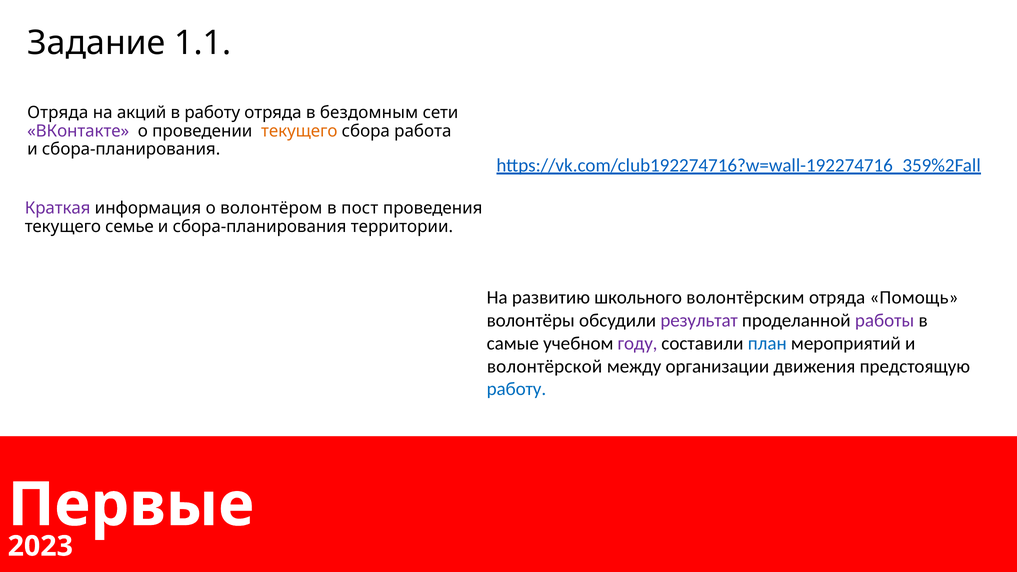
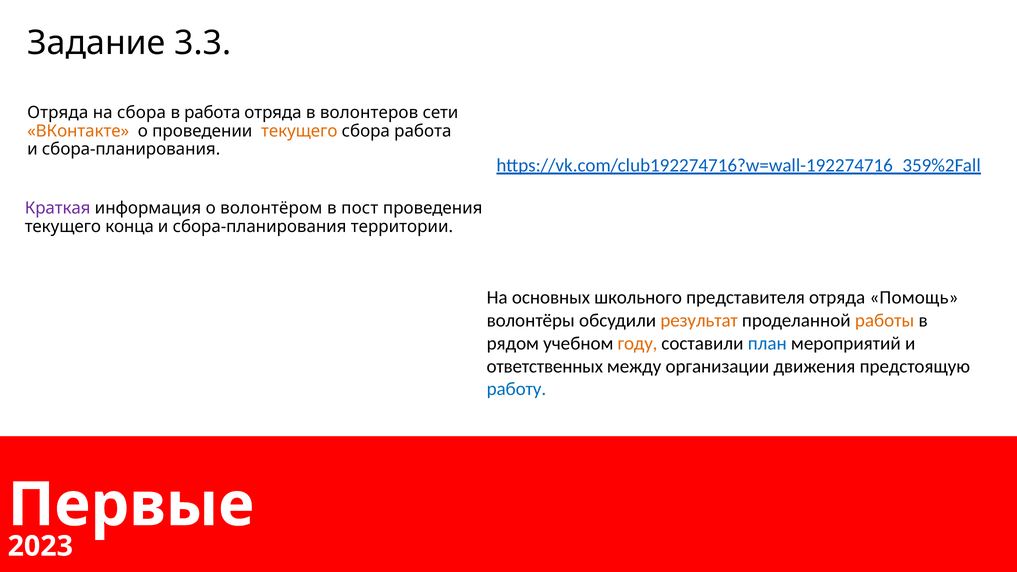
1.1: 1.1 -> 3.3
на акций: акций -> сбора
в работу: работу -> работа
бездомным: бездомным -> волонтеров
ВКонтакте colour: purple -> orange
семье: семье -> конца
развитию: развитию -> основных
волонтёрским: волонтёрским -> представителя
результат colour: purple -> orange
работы colour: purple -> orange
самые: самые -> рядом
году colour: purple -> orange
волонтёрской: волонтёрской -> ответственных
